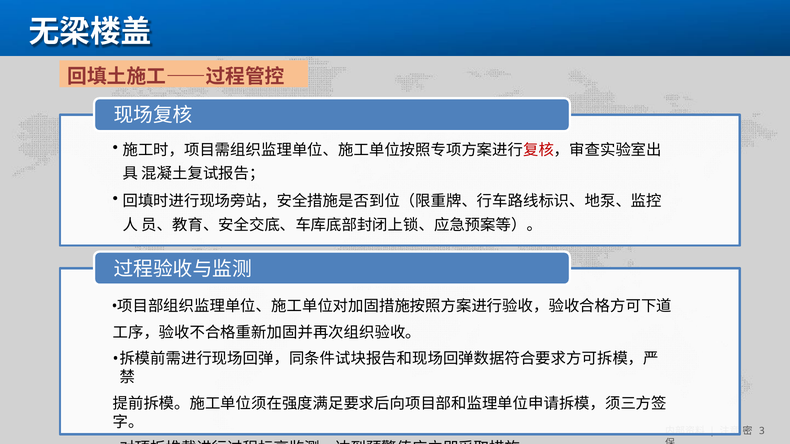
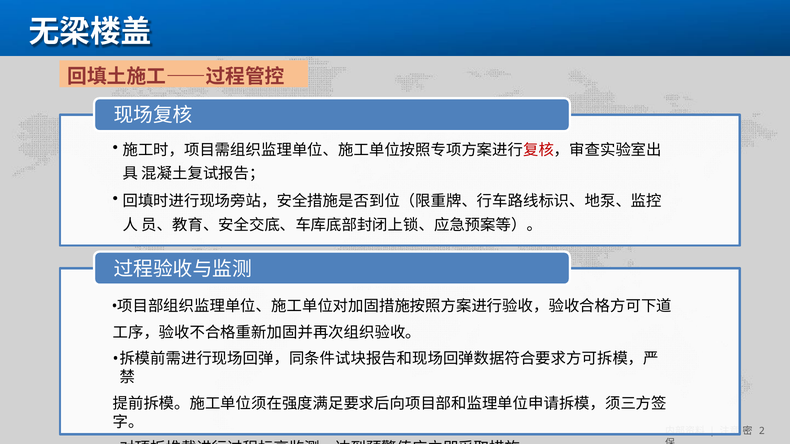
3: 3 -> 2
